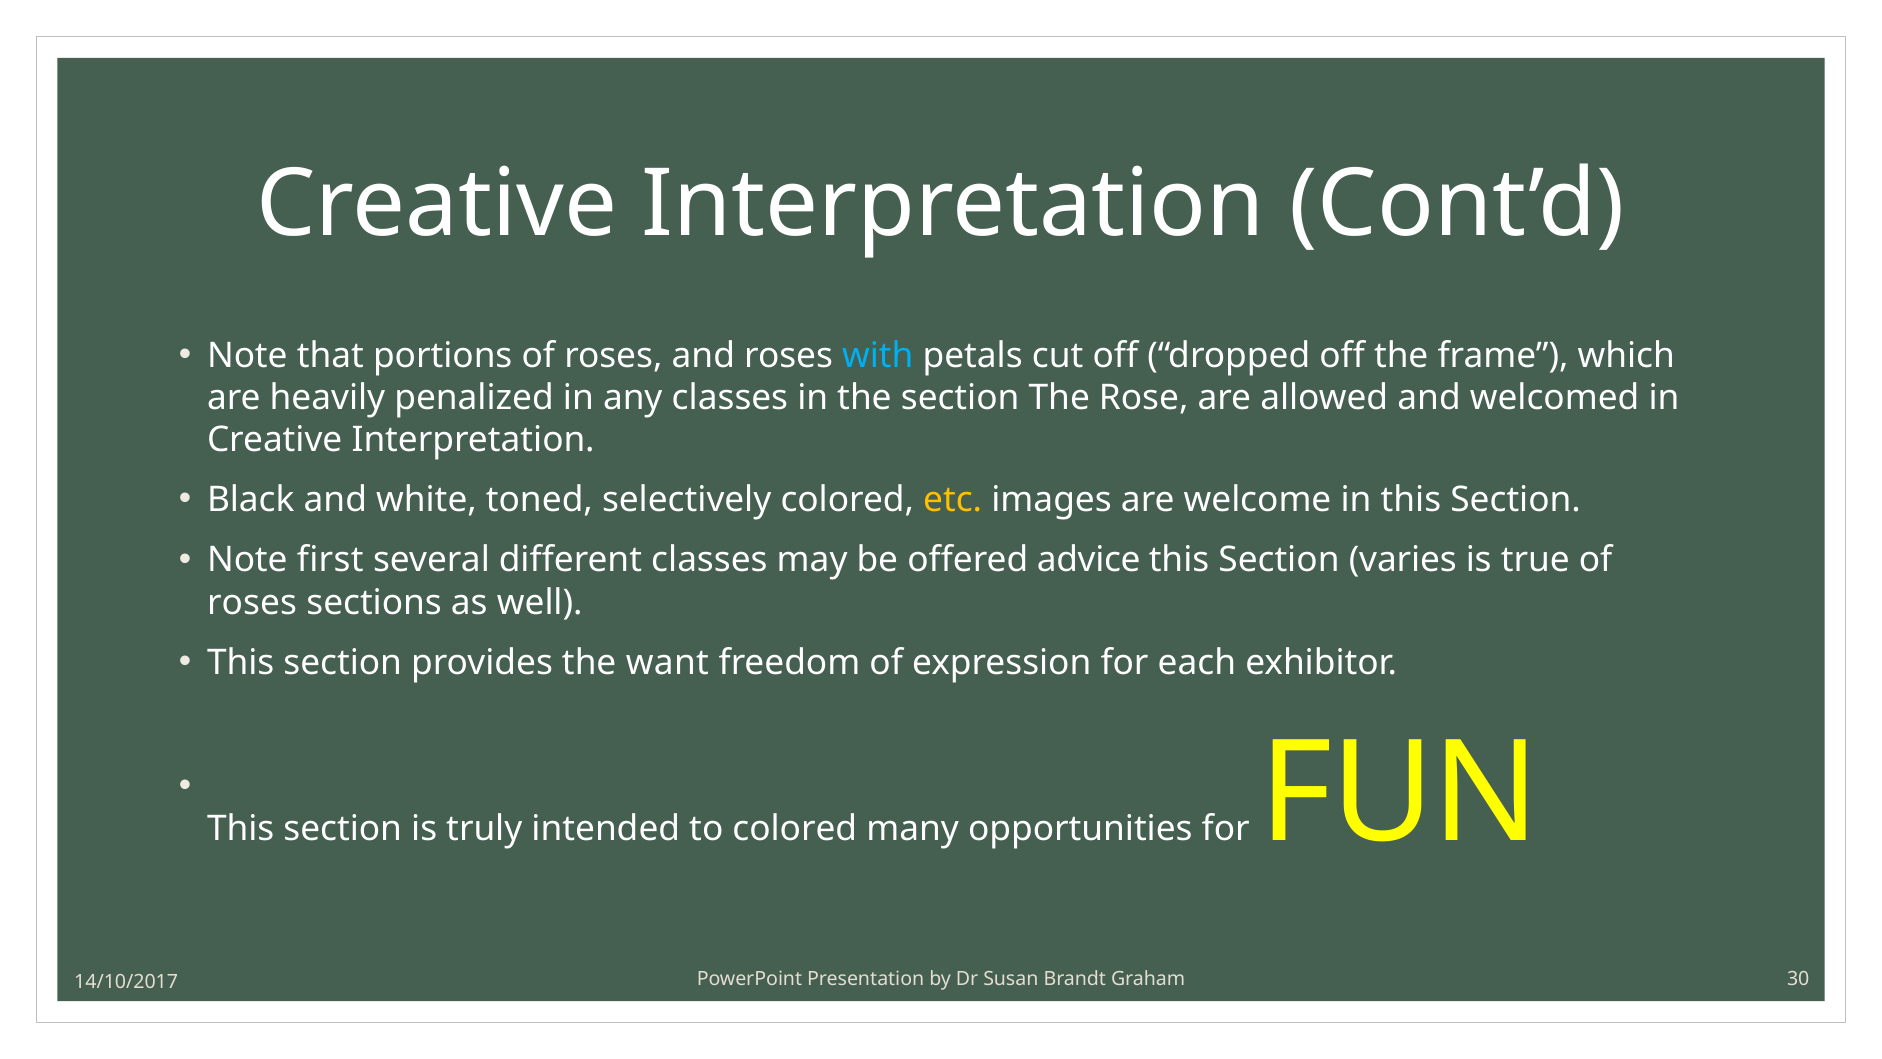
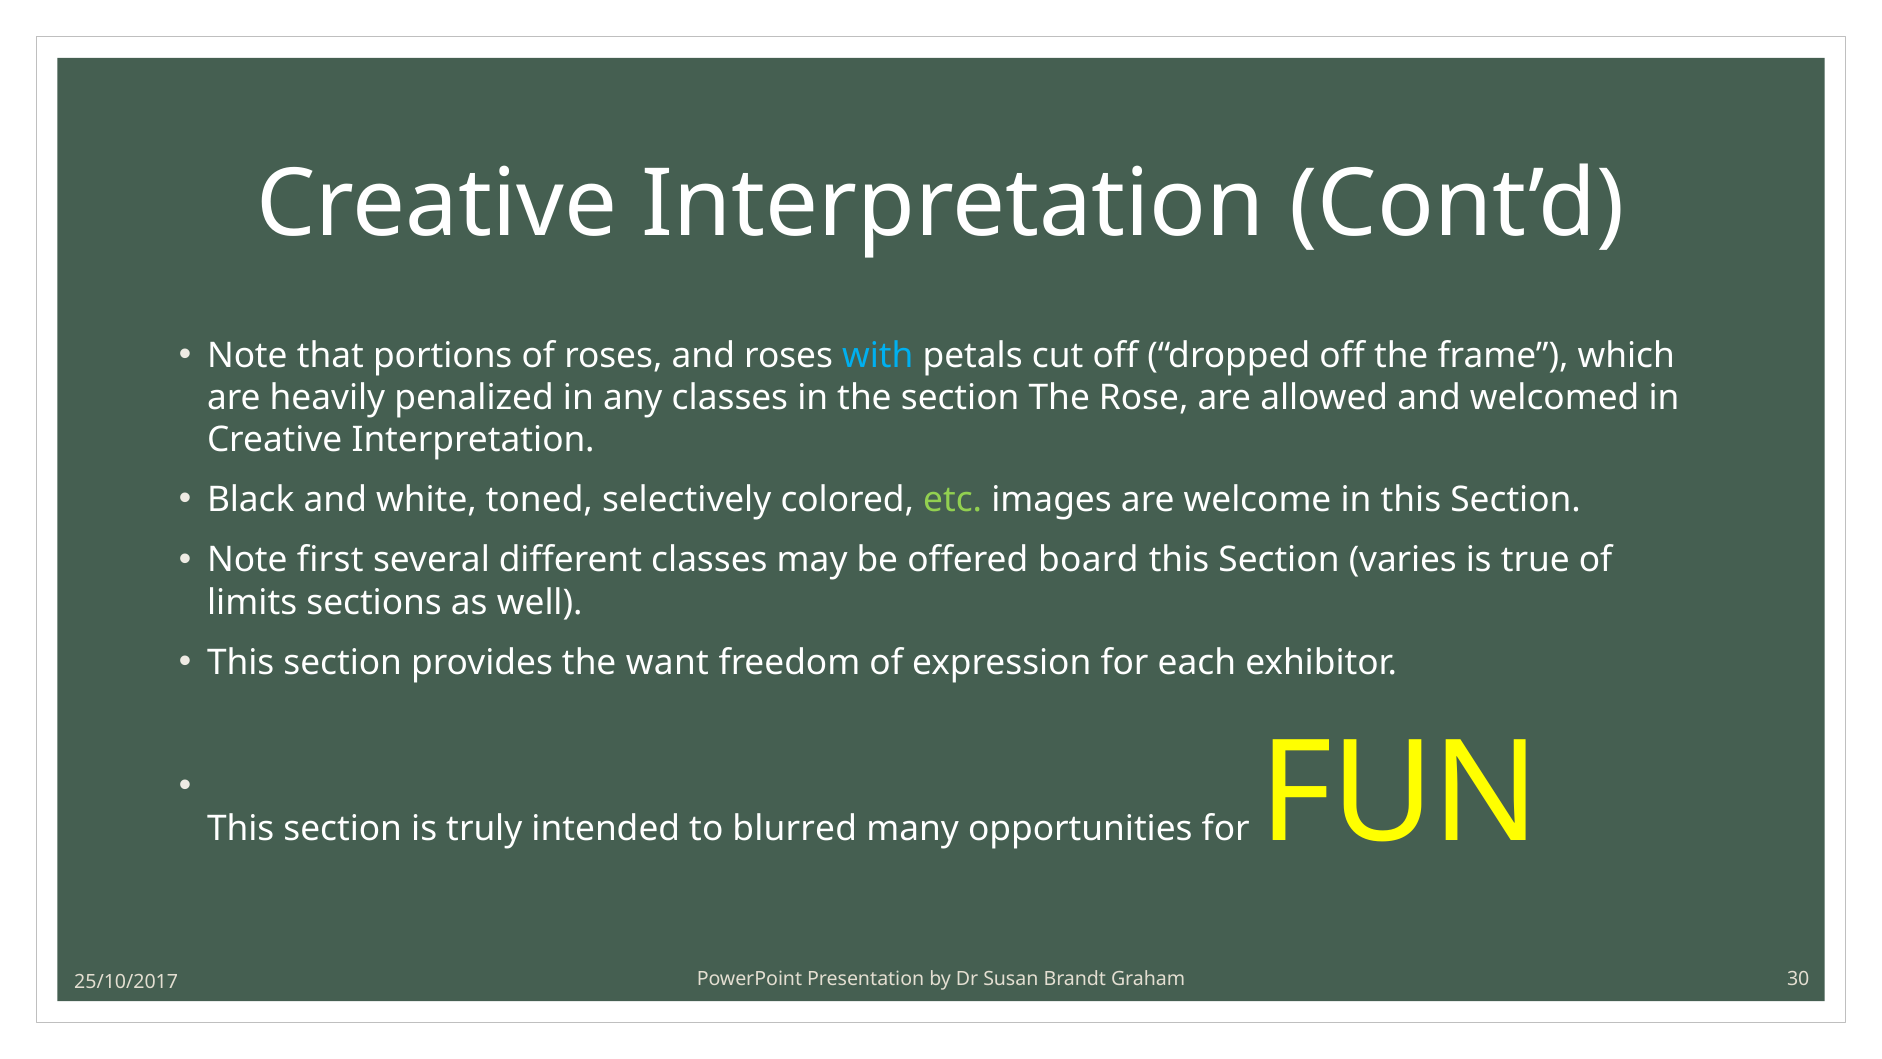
etc colour: yellow -> light green
advice: advice -> board
roses at (252, 602): roses -> limits
to colored: colored -> blurred
14/10/2017: 14/10/2017 -> 25/10/2017
